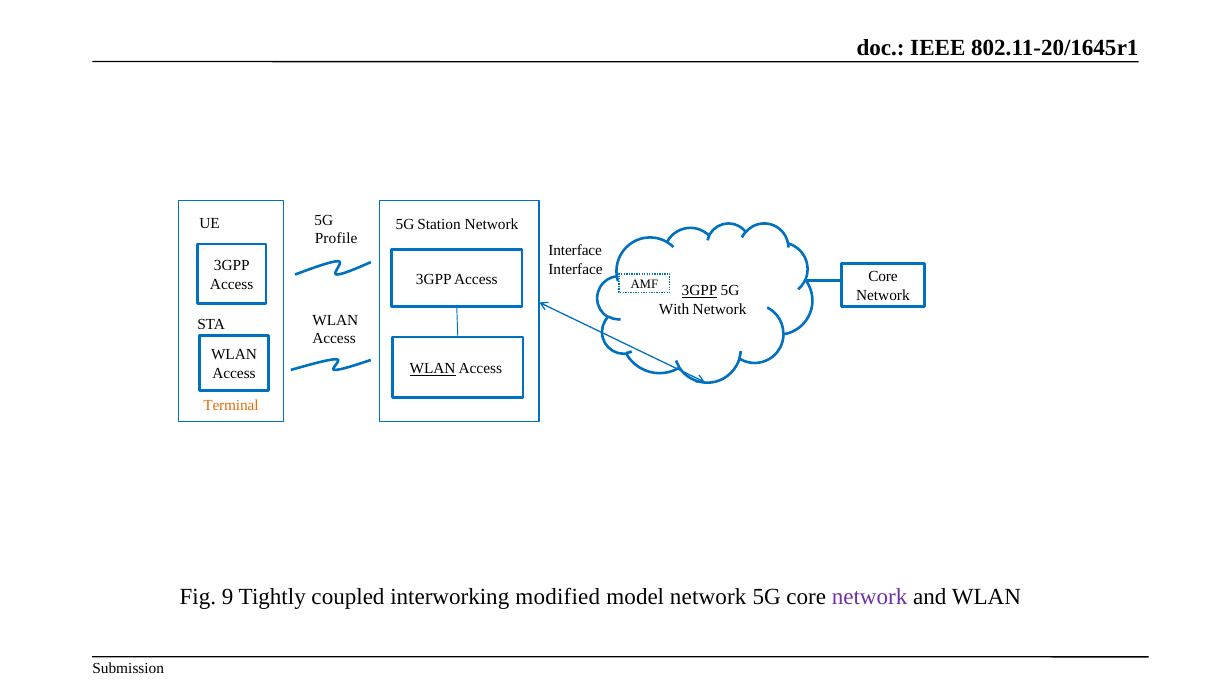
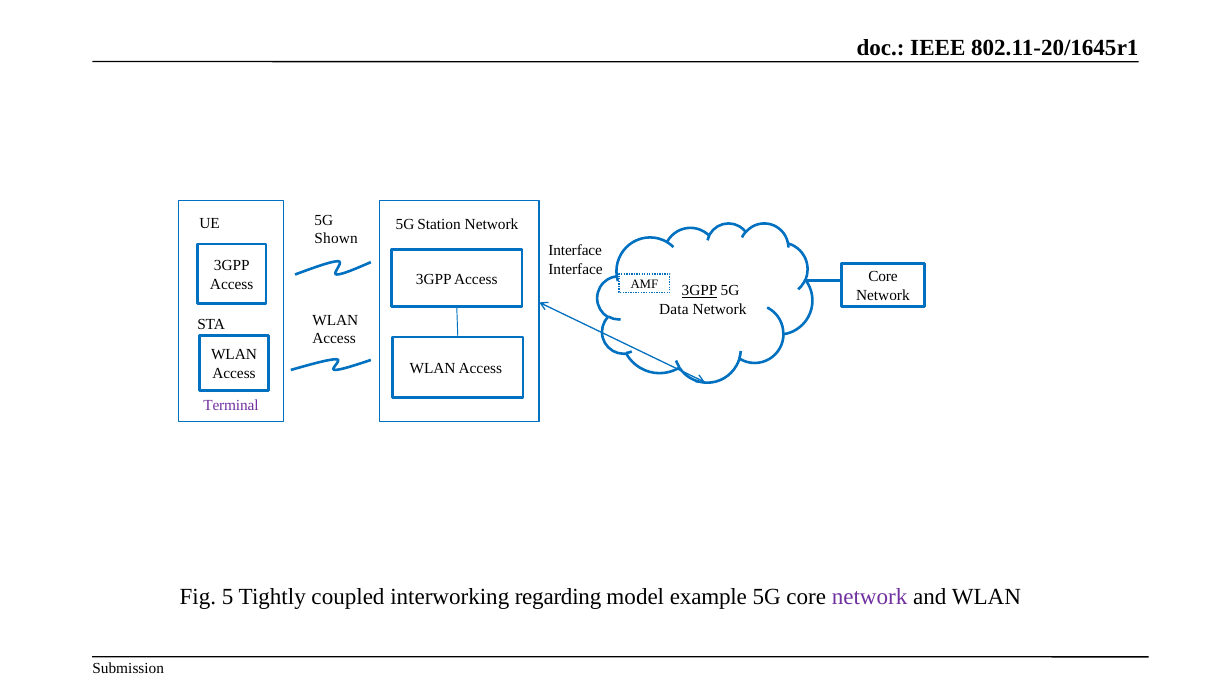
Profile: Profile -> Shown
With: With -> Data
WLAN at (433, 368) underline: present -> none
Terminal colour: orange -> purple
9: 9 -> 5
modified: modified -> regarding
model network: network -> example
